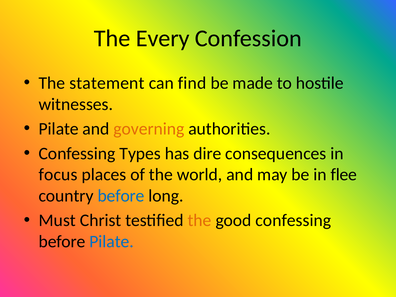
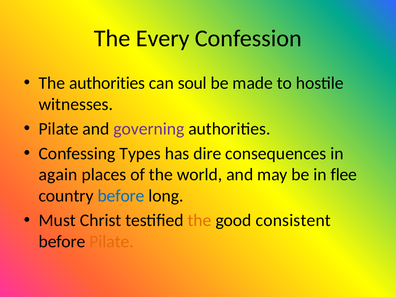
The statement: statement -> authorities
find: find -> soul
governing colour: orange -> purple
focus: focus -> again
good confessing: confessing -> consistent
Pilate at (112, 242) colour: blue -> orange
